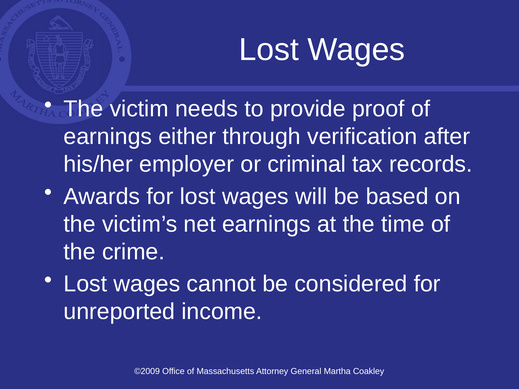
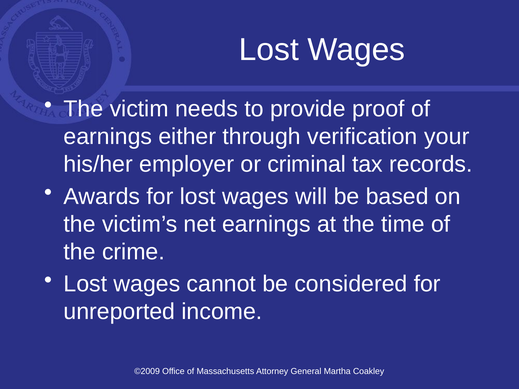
after: after -> your
